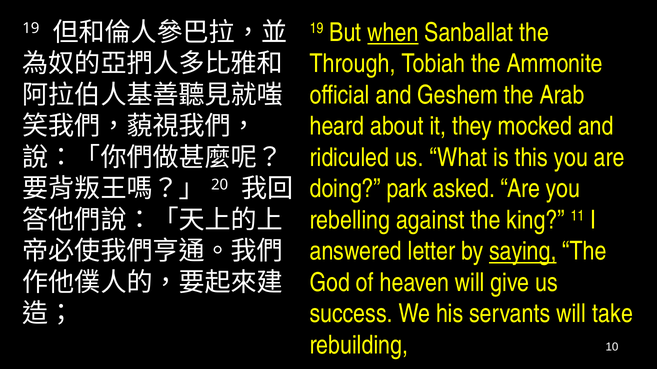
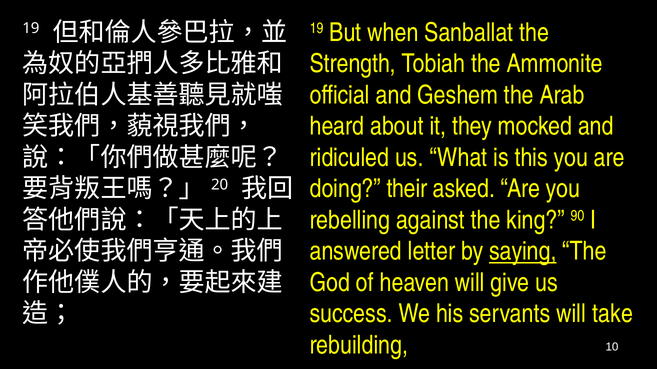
when underline: present -> none
Through: Through -> Strength
park: park -> their
11: 11 -> 90
